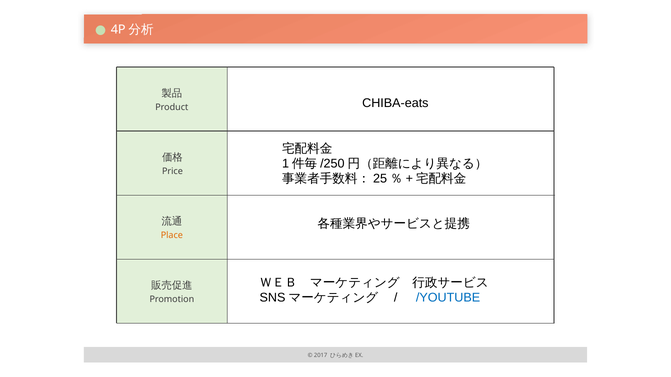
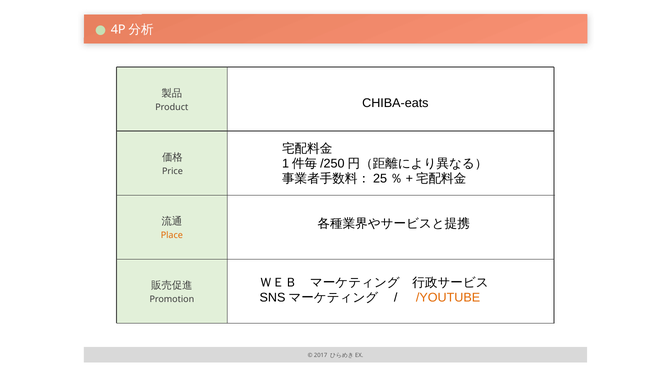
/YOUTUBE colour: blue -> orange
